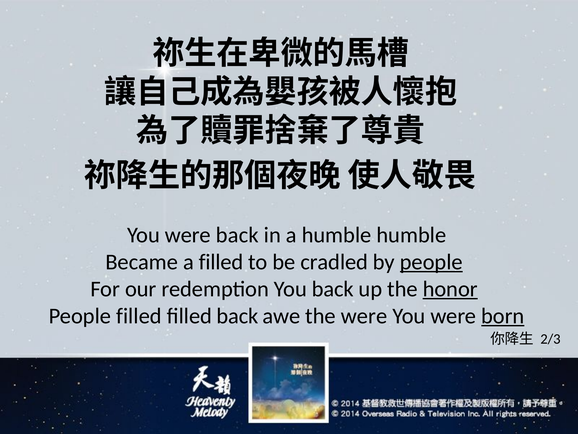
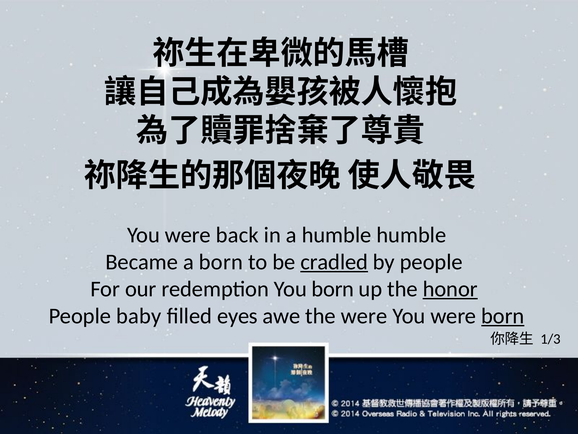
a filled: filled -> born
cradled underline: none -> present
people at (431, 262) underline: present -> none
You back: back -> born
People filled: filled -> baby
filled back: back -> eyes
2/3: 2/3 -> 1/3
